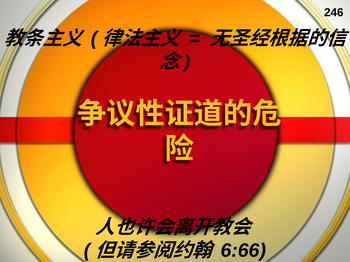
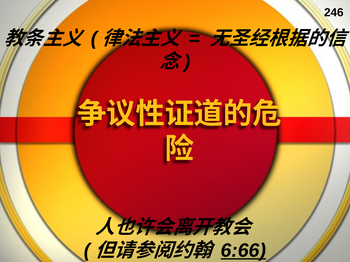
6:66 underline: none -> present
